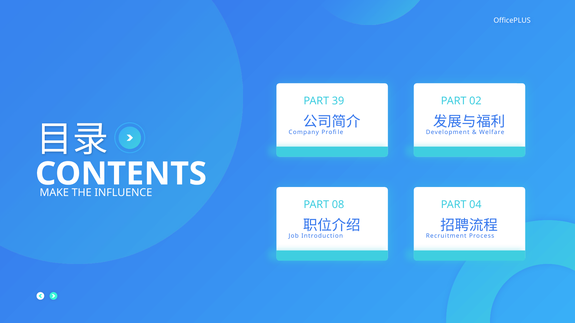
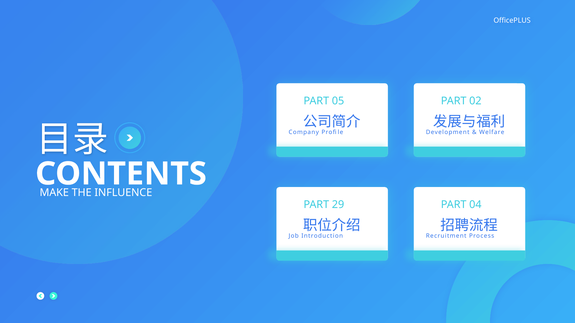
39: 39 -> 05
08: 08 -> 29
